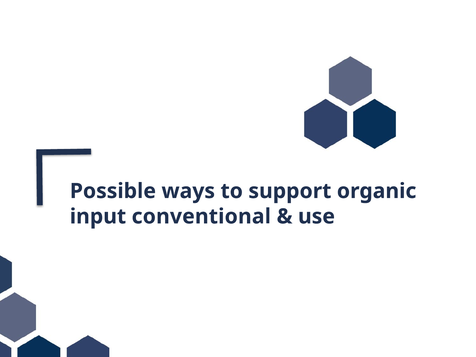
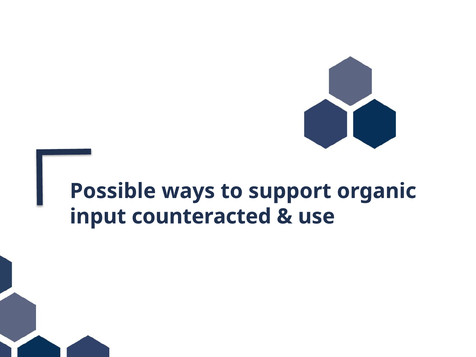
conventional: conventional -> counteracted
